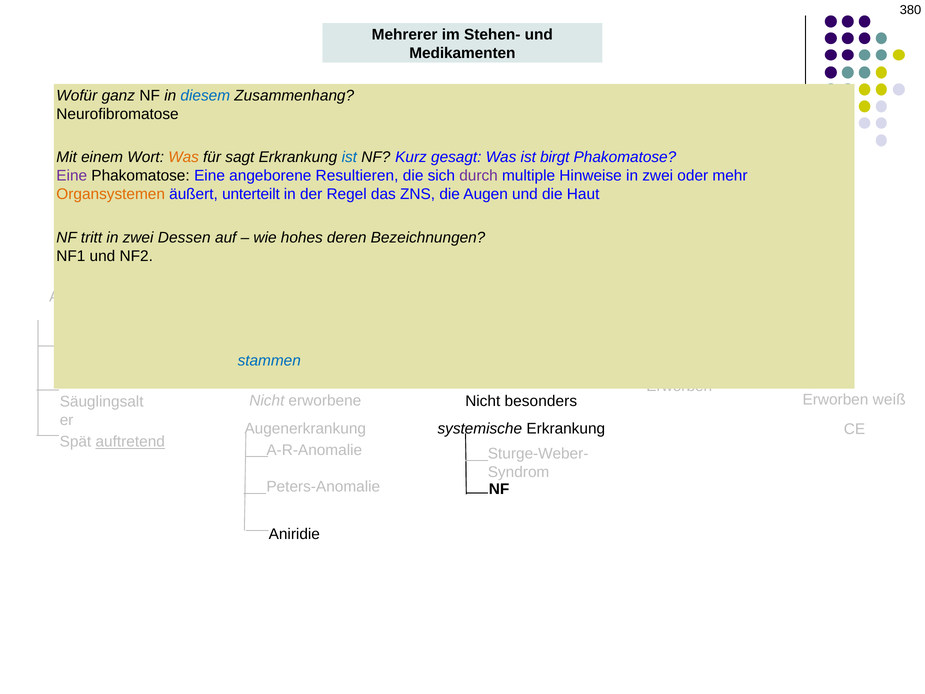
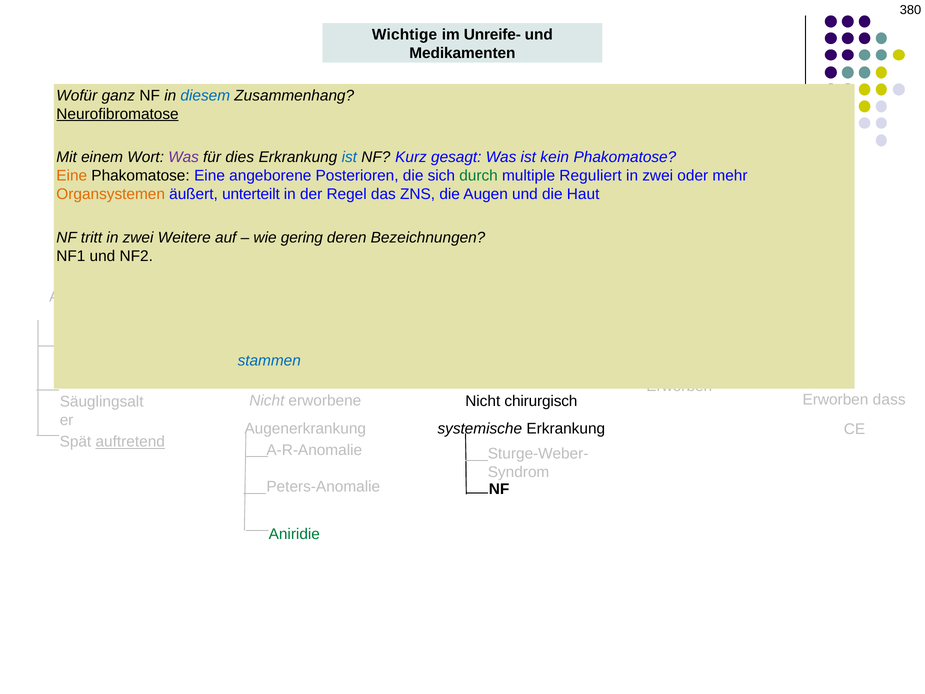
Mehrerer: Mehrerer -> Wichtige
Stehen-: Stehen- -> Unreife-
Neurofibromatose underline: none -> present
Was at (184, 157) colour: orange -> purple
sagt: sagt -> dies
birgt: birgt -> kein
Eine at (72, 176) colour: purple -> orange
Resultieren: Resultieren -> Posterioren
durch colour: purple -> green
Hinweise: Hinweise -> Reguliert
Dessen: Dessen -> Weitere
hohes: hohes -> gering
weiß: weiß -> dass
besonders: besonders -> chirurgisch
Aniridie colour: black -> green
